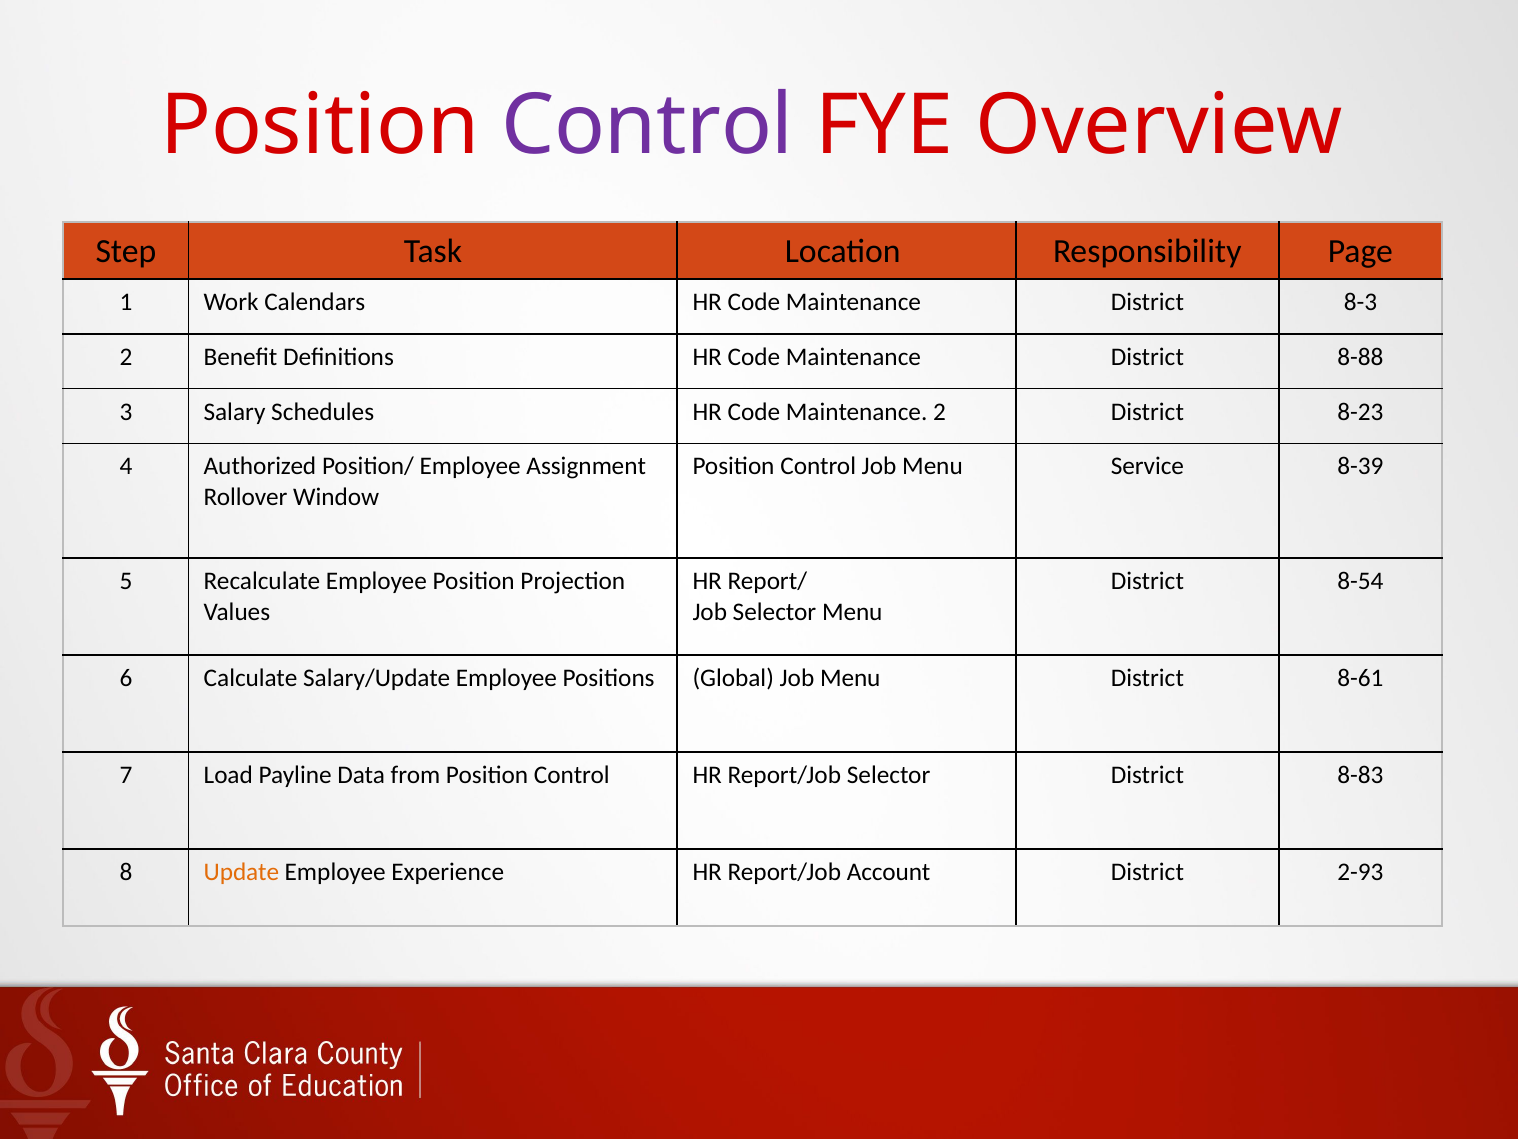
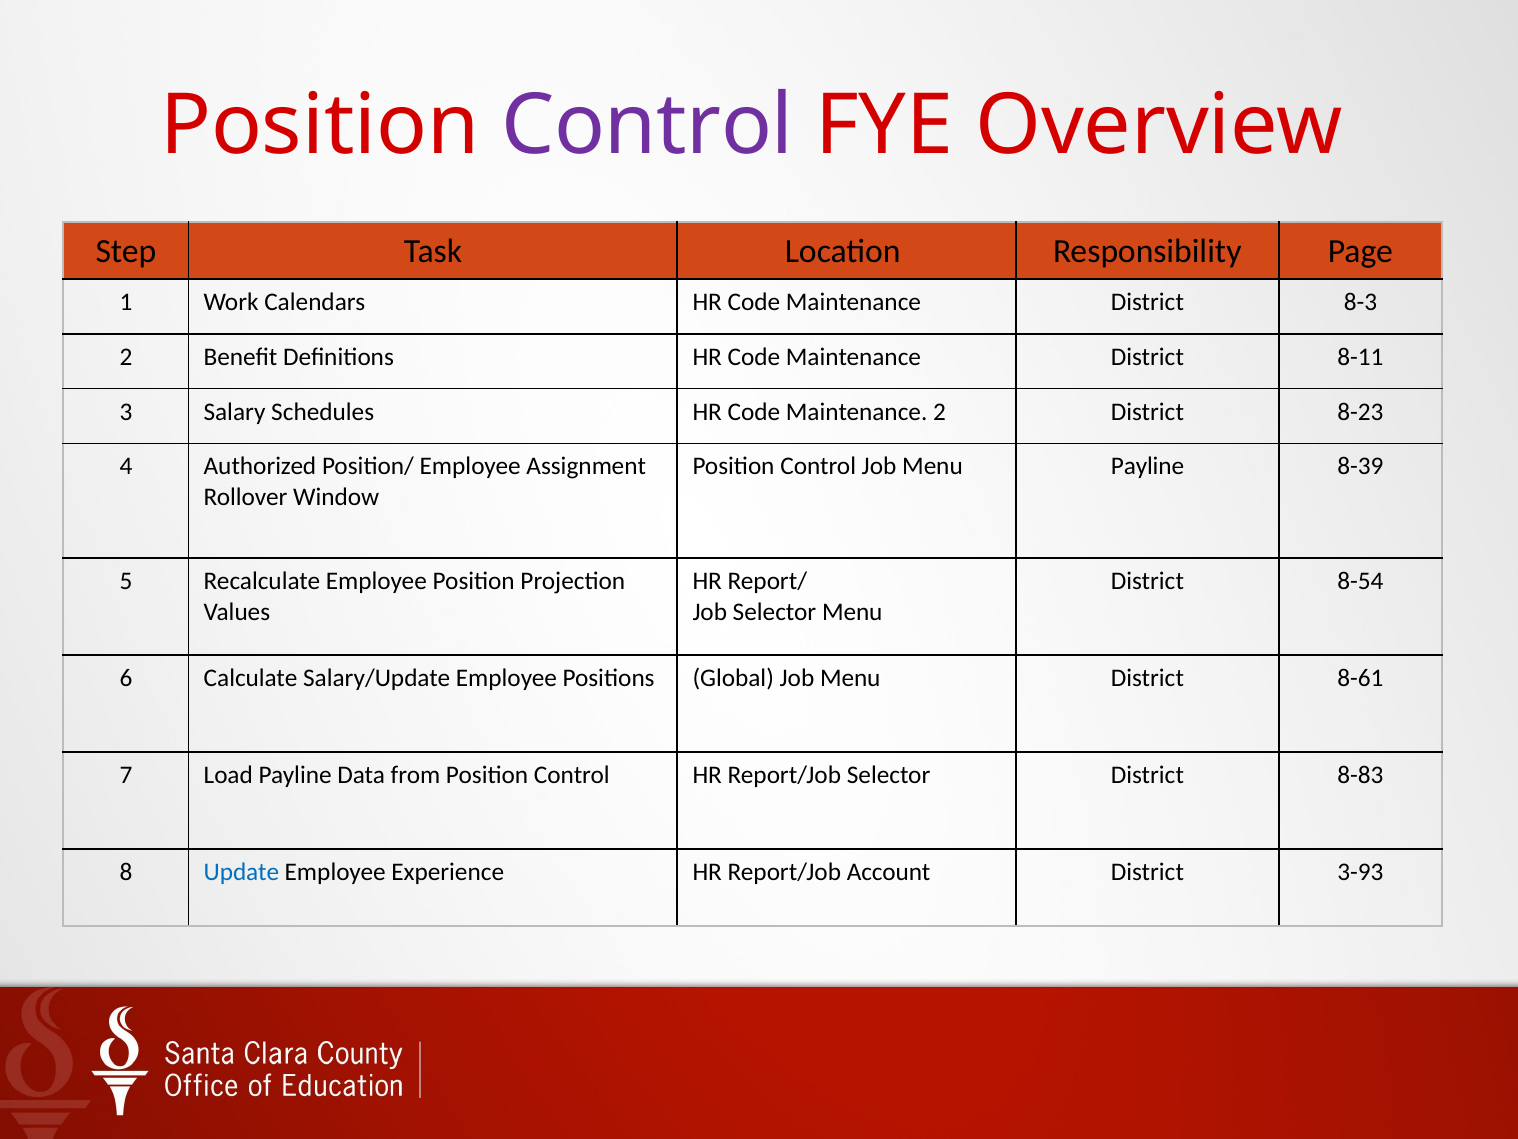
8-88: 8-88 -> 8-11
Menu Service: Service -> Payline
Update colour: orange -> blue
2-93: 2-93 -> 3-93
